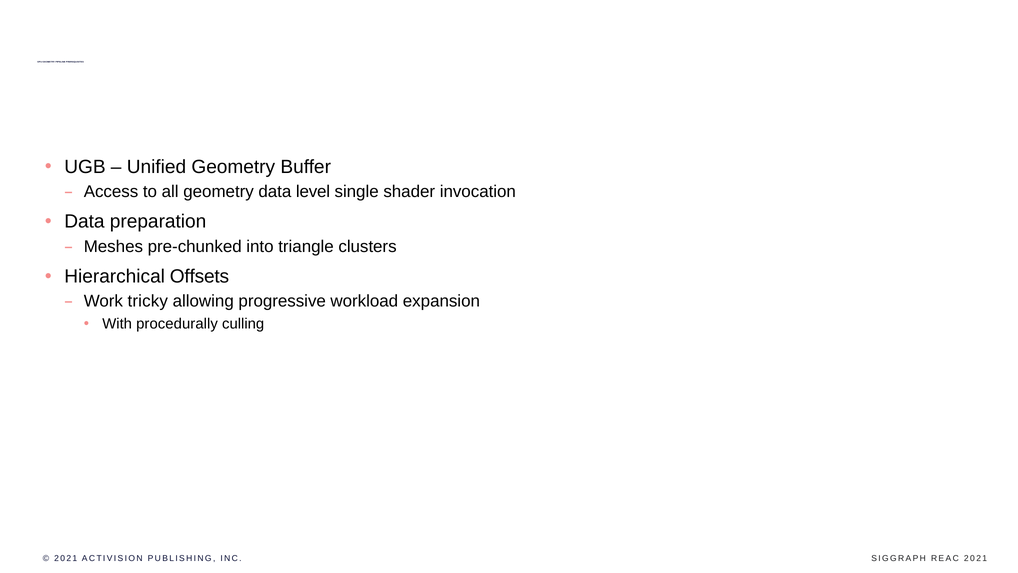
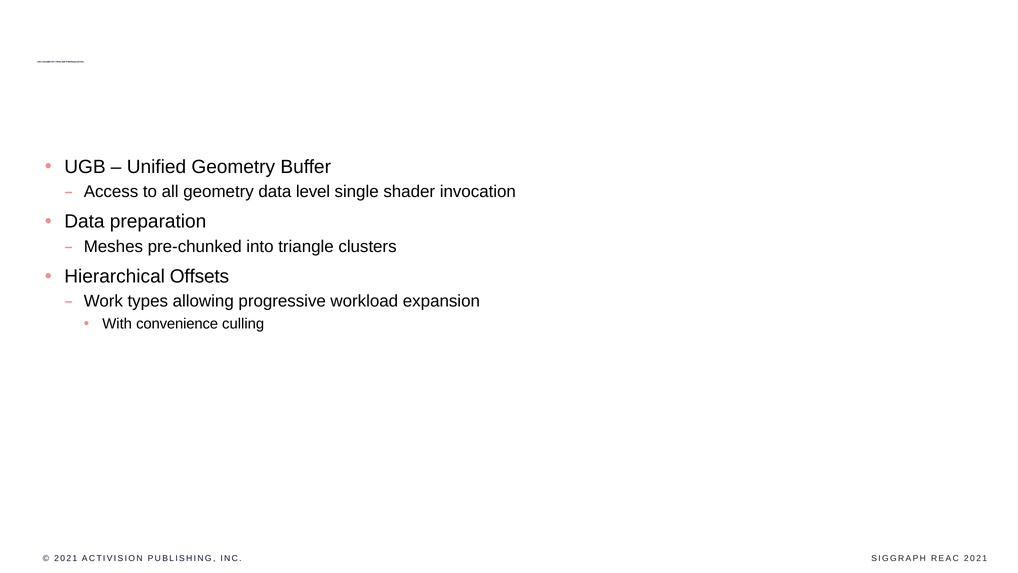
tricky: tricky -> types
procedurally: procedurally -> convenience
